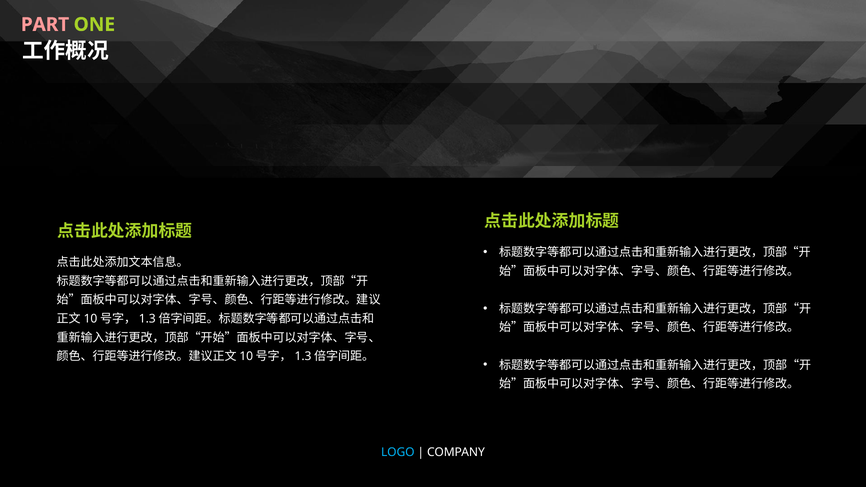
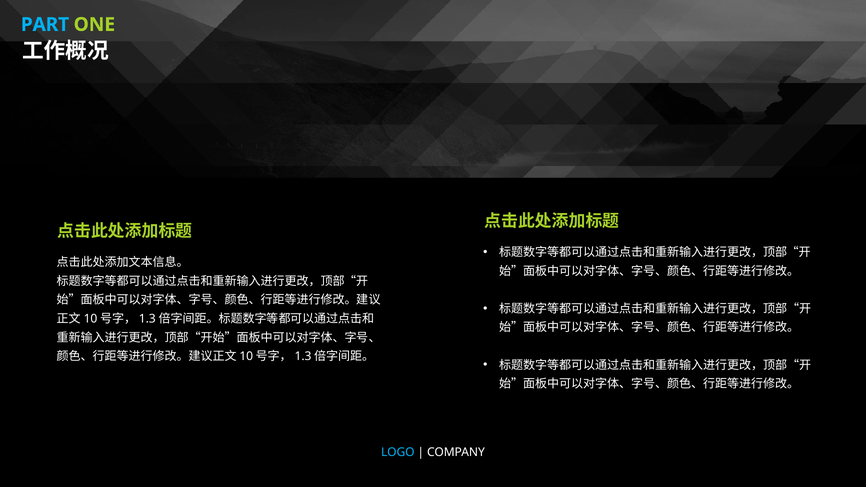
PART colour: pink -> light blue
